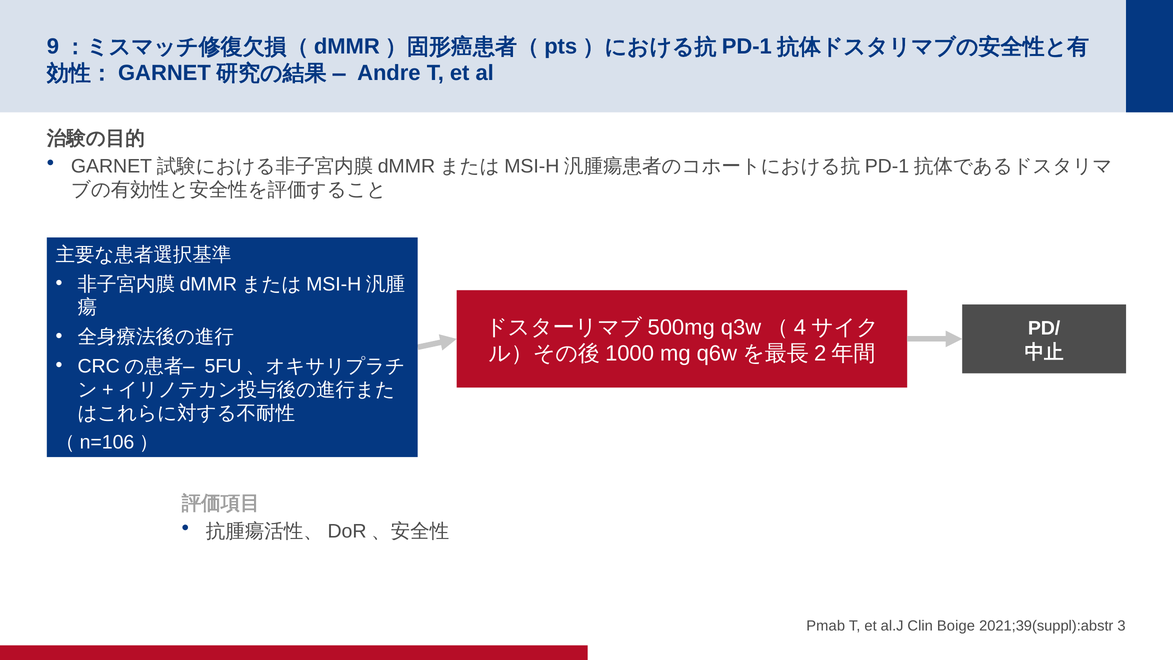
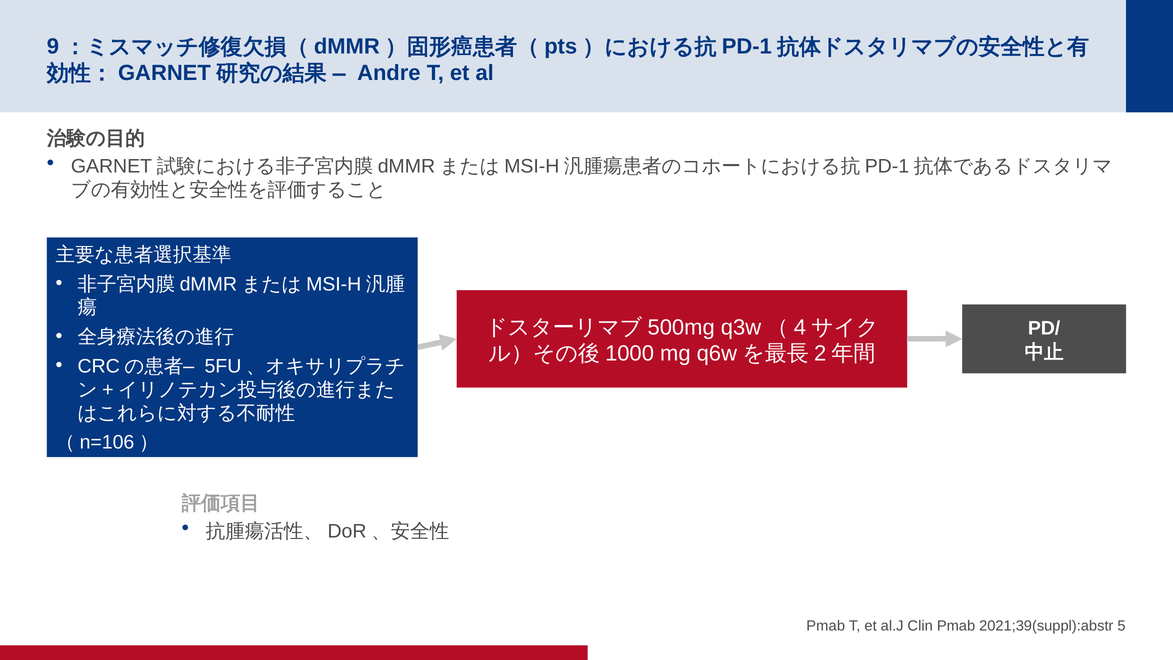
Clin Boige: Boige -> Pmab
3: 3 -> 5
